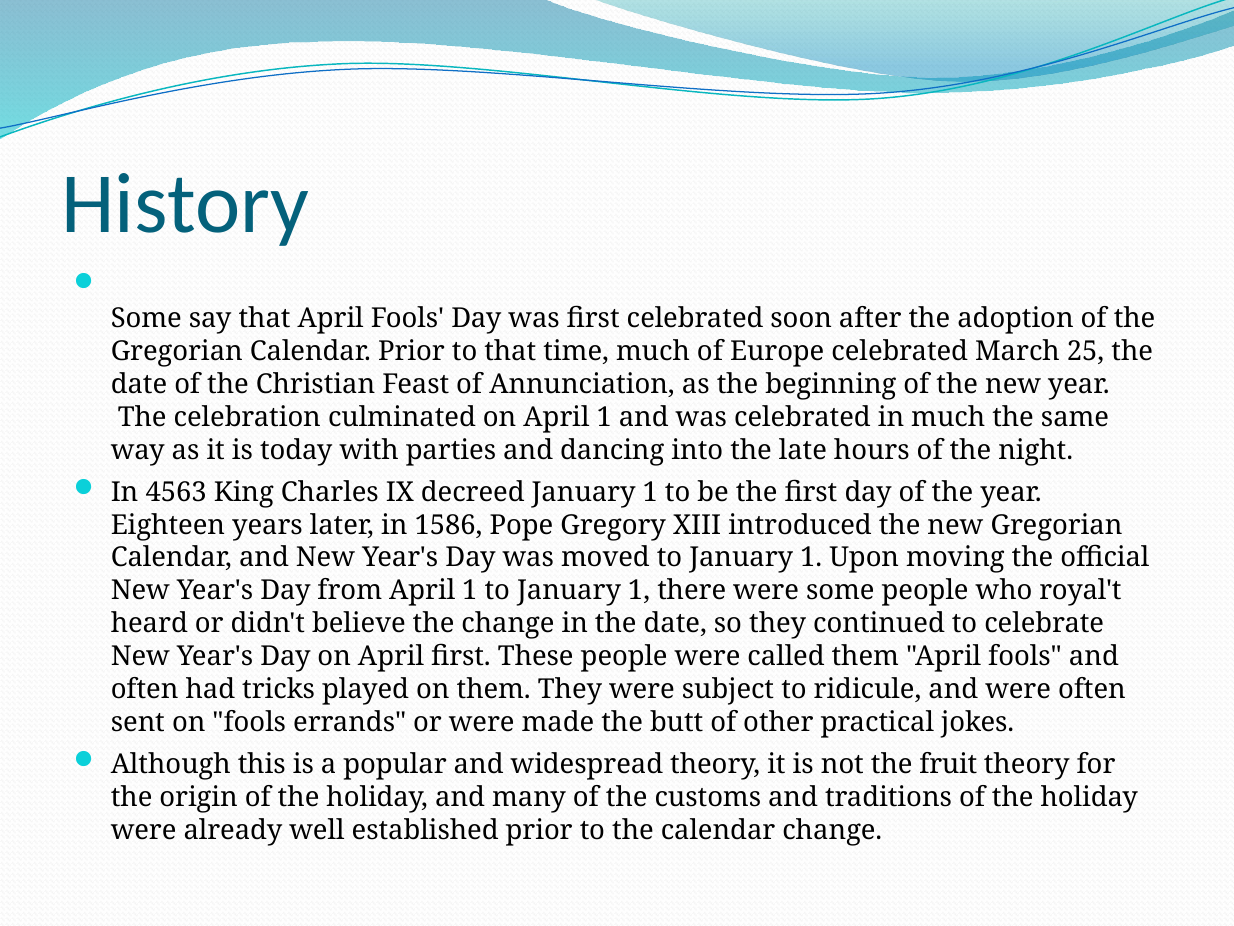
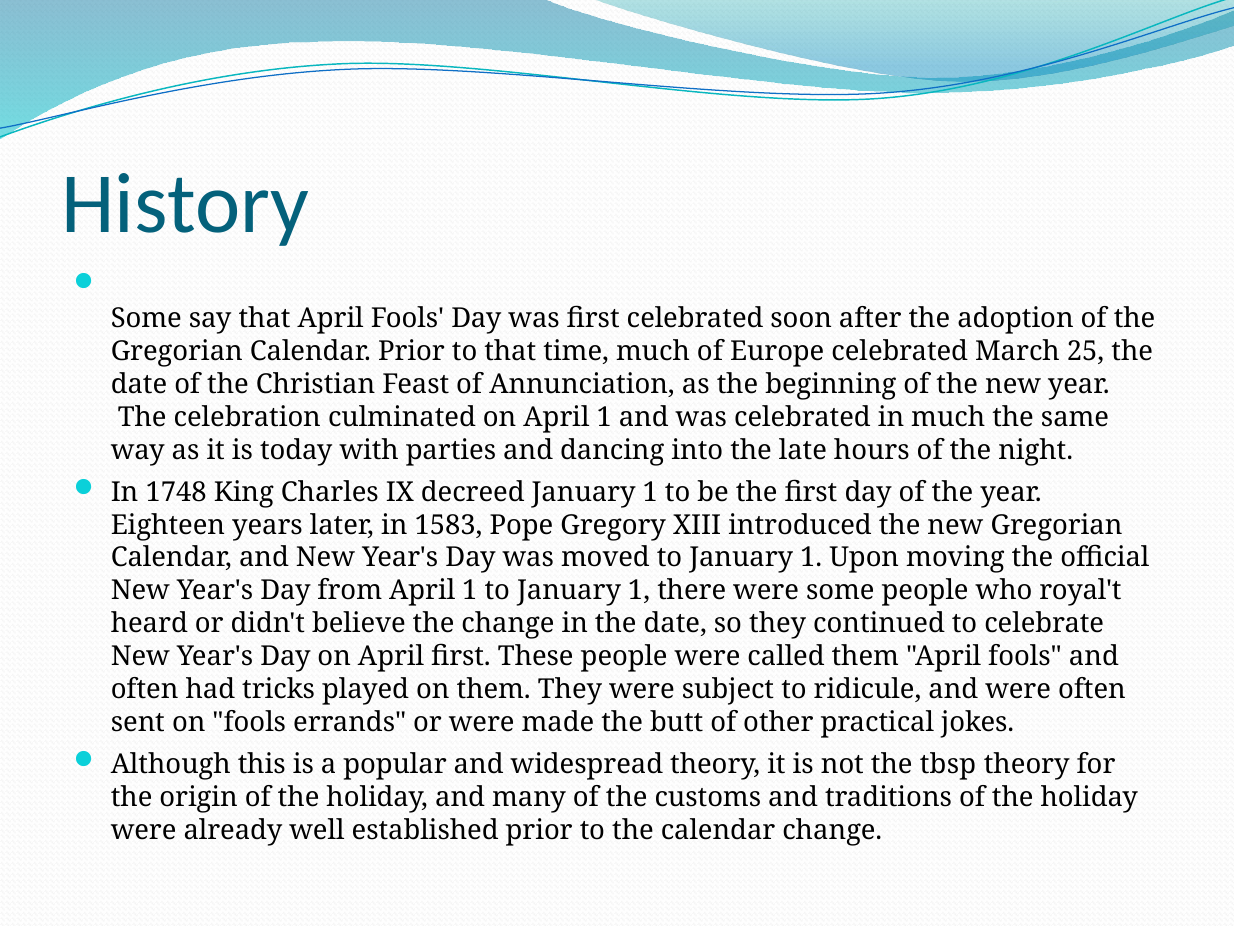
4563: 4563 -> 1748
1586: 1586 -> 1583
fruit: fruit -> tbsp
